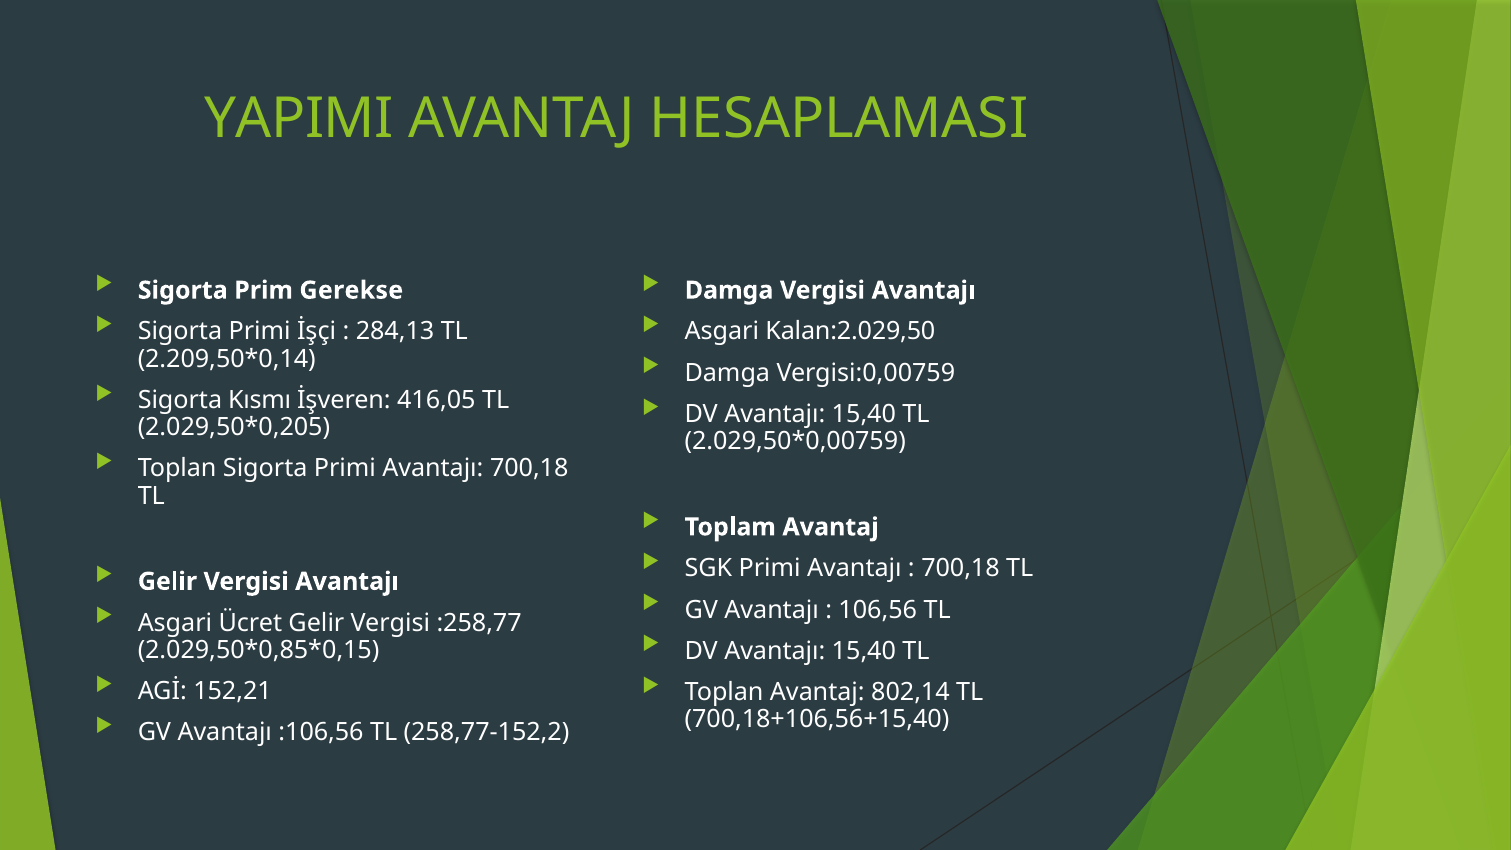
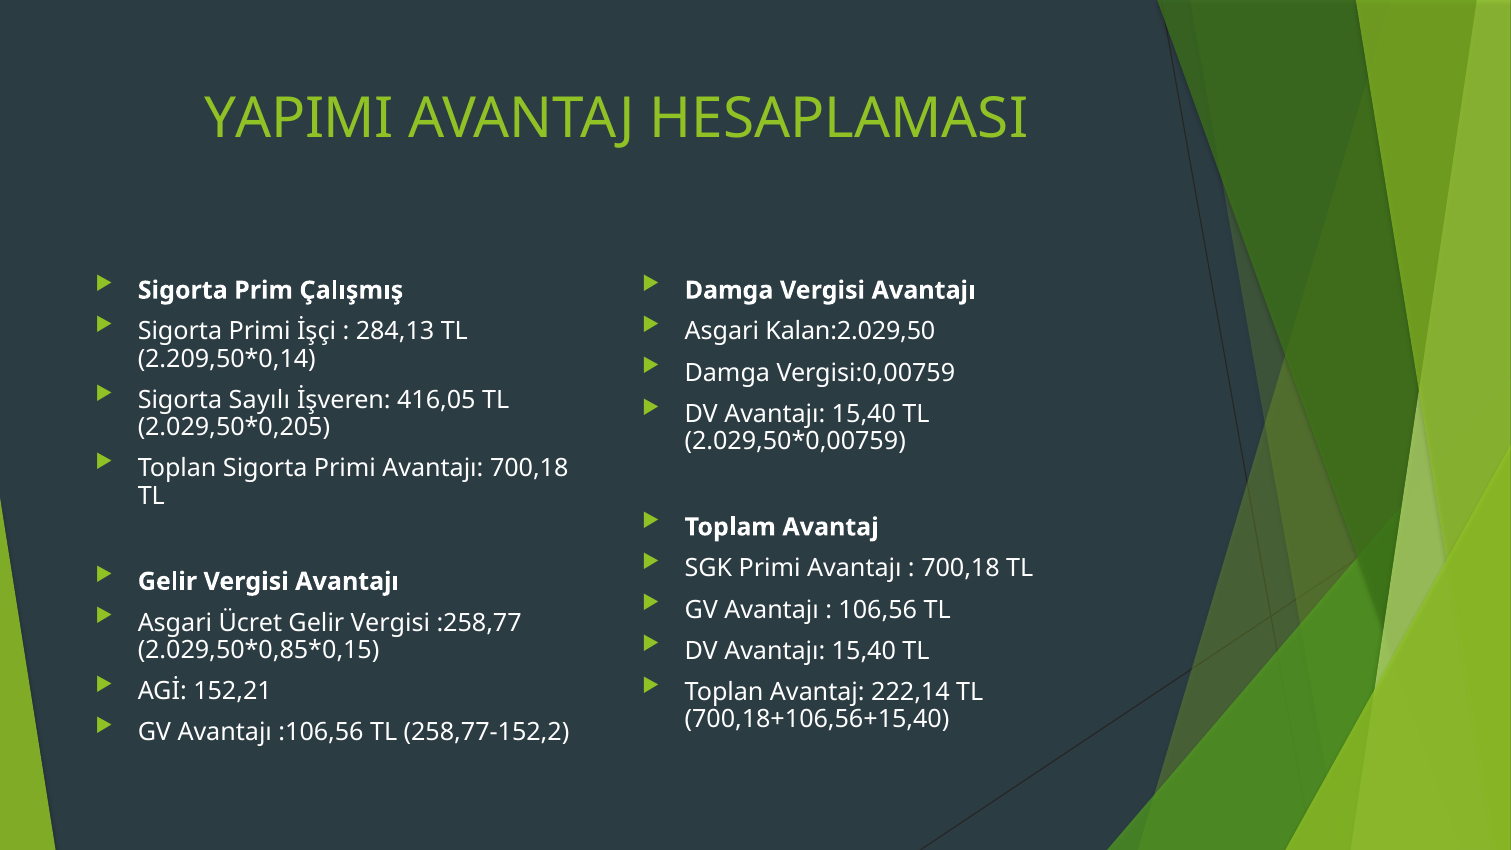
Gerekse: Gerekse -> Çalışmış
Kısmı: Kısmı -> Sayılı
802,14: 802,14 -> 222,14
